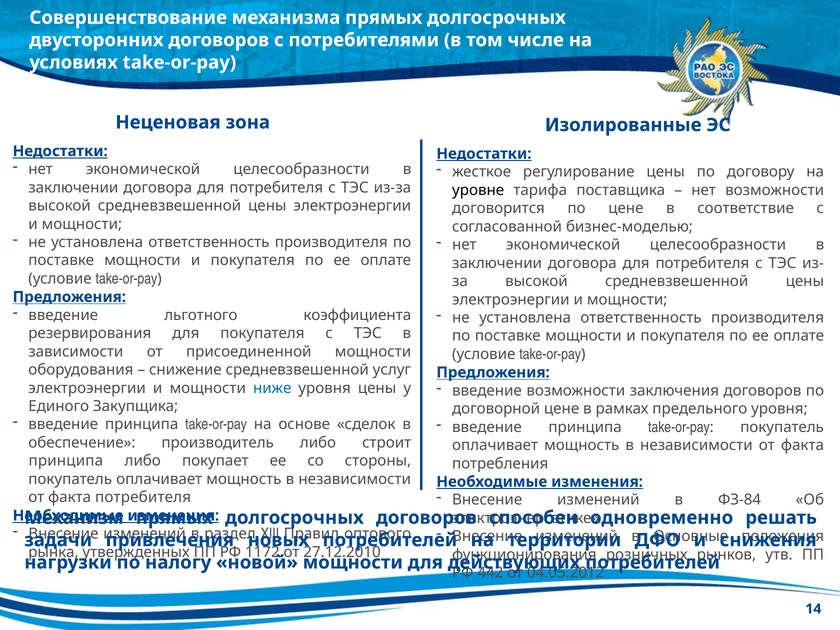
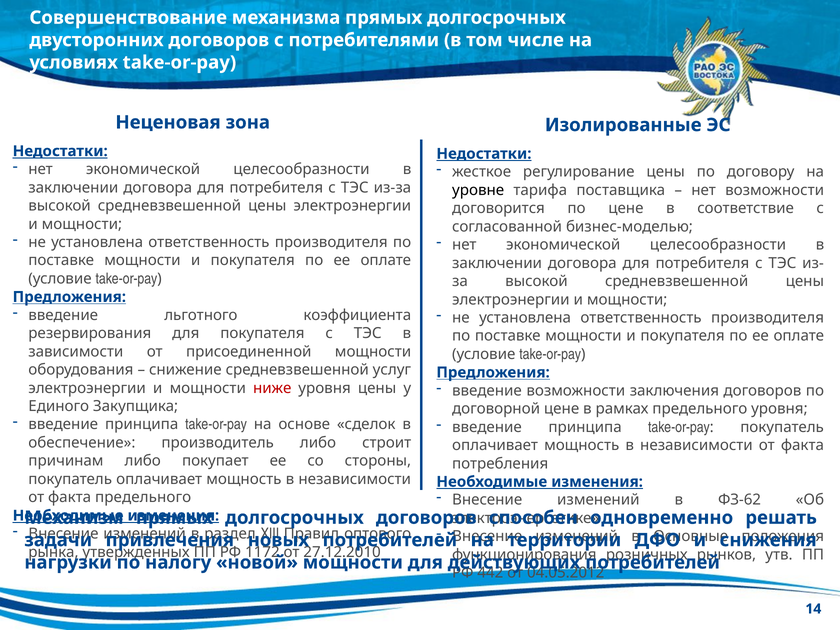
ниже colour: blue -> red
принципа at (66, 461): принципа -> причинам
ФЗ-84: ФЗ-84 -> ФЗ-62
факта потребителя: потребителя -> предельного
